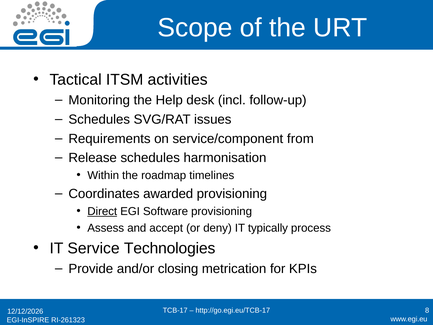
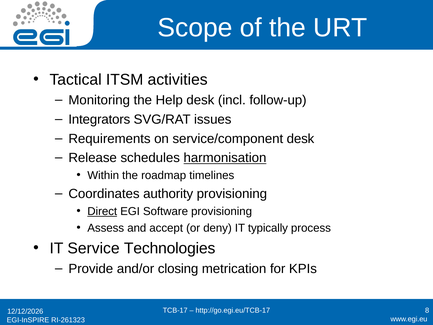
Schedules at (99, 119): Schedules -> Integrators
service/component from: from -> desk
harmonisation underline: none -> present
awarded: awarded -> authority
